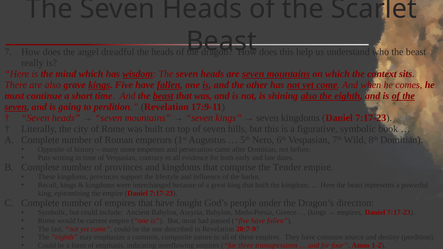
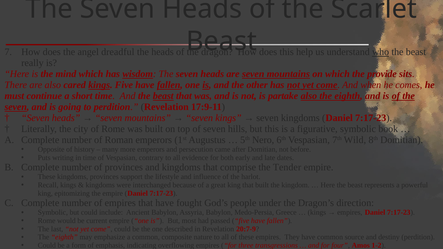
who underline: none -> present
context: context -> provide
grave: grave -> cared
shining: shining -> partake
